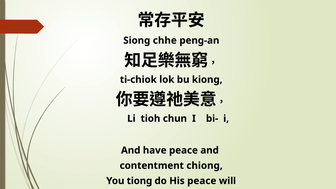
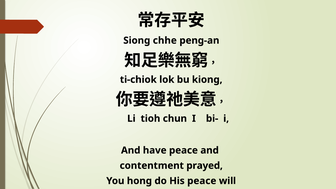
chiong: chiong -> prayed
tiong: tiong -> hong
